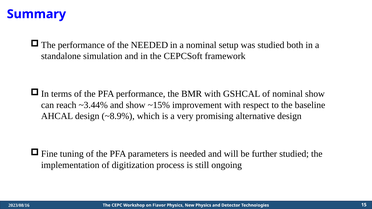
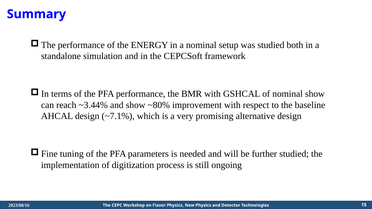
the NEEDED: NEEDED -> ENERGY
~15%: ~15% -> ~80%
~8.9%: ~8.9% -> ~7.1%
